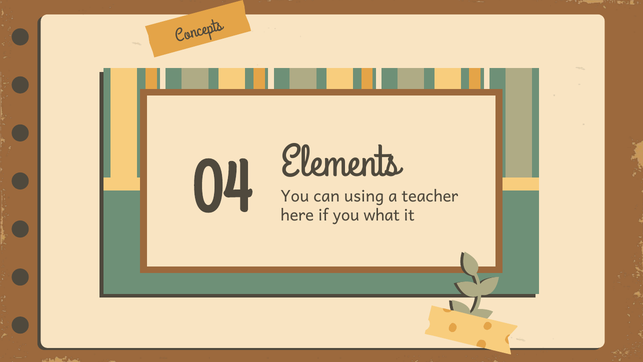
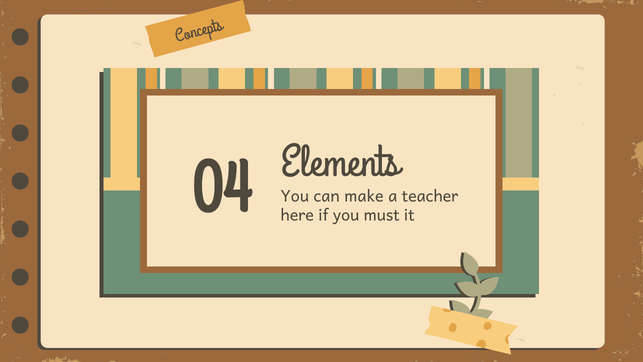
using: using -> make
what: what -> must
